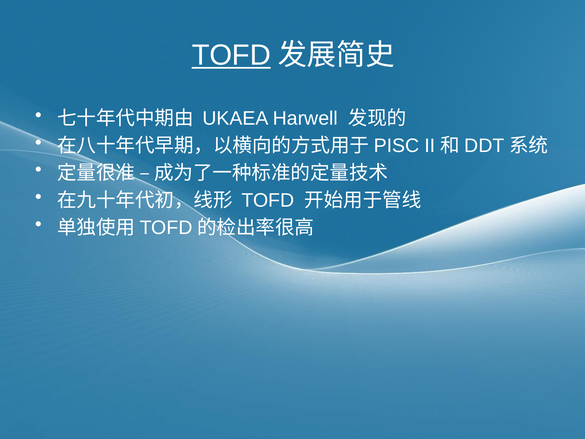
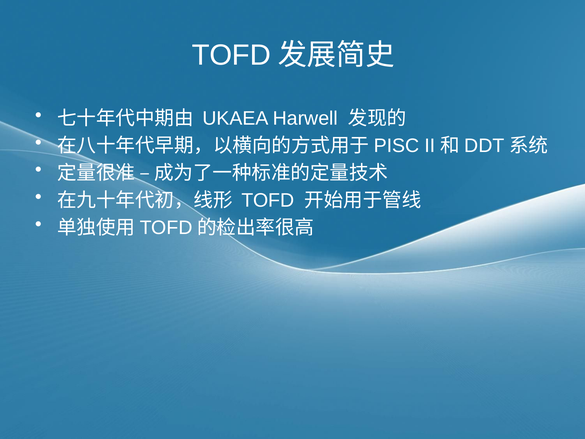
TOFD at (231, 55) underline: present -> none
